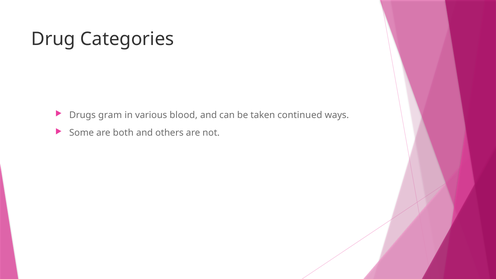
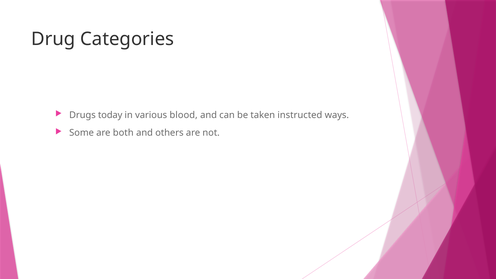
gram: gram -> today
continued: continued -> instructed
